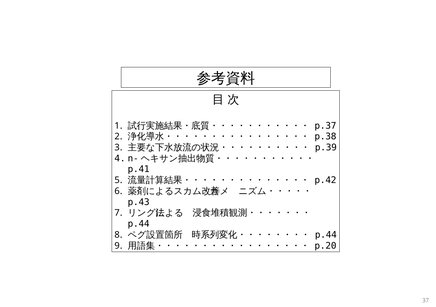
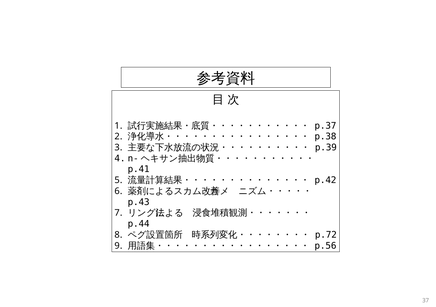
p.44 at (326, 235): p.44 -> p.72
p.20: p.20 -> p.56
